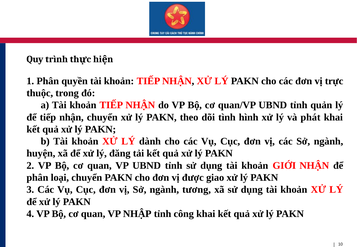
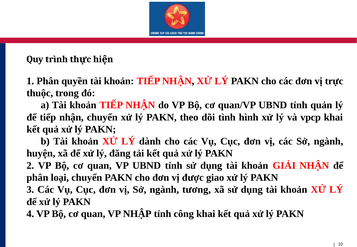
phát: phát -> vpcp
GIỚI: GIỚI -> GIẢI
